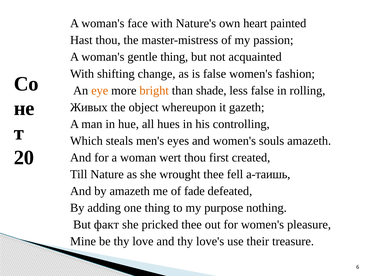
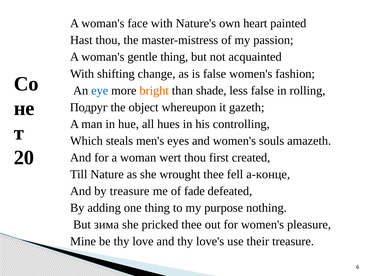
eye colour: orange -> blue
Живых: Живых -> Подруг
a-таишь: a-таишь -> a-конце
by amazeth: amazeth -> treasure
факт: факт -> зима
